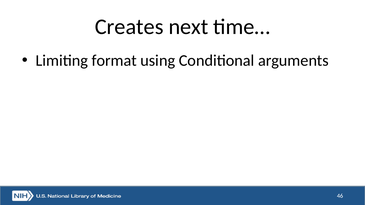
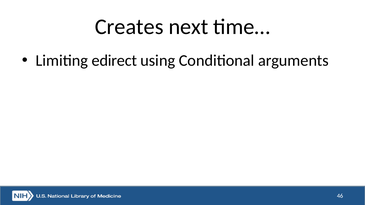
format: format -> edirect
